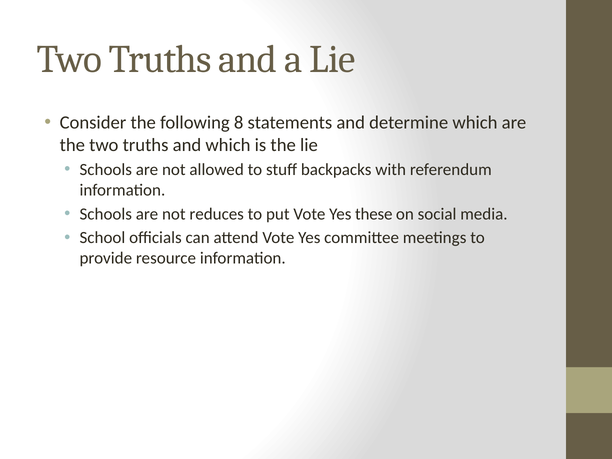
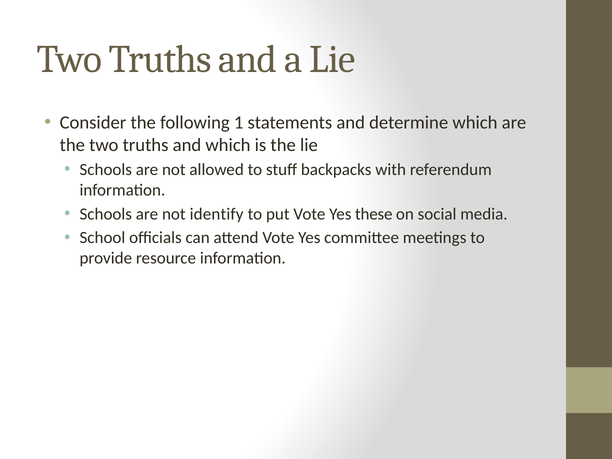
8: 8 -> 1
reduces: reduces -> identify
